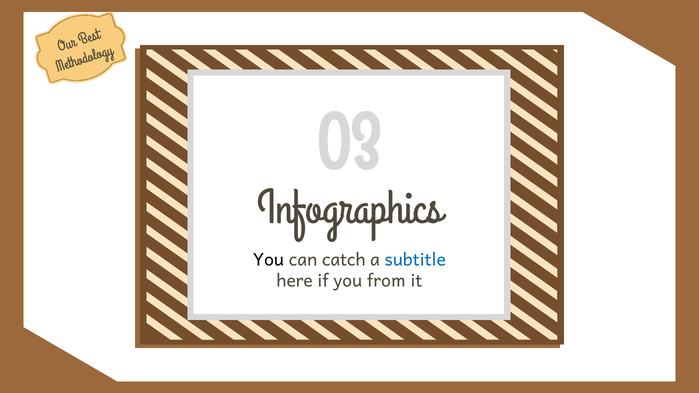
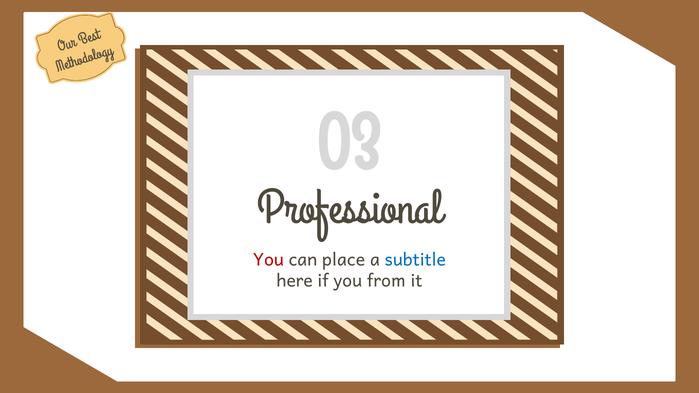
Infographics: Infographics -> Professional
You at (268, 260) colour: black -> red
catch: catch -> place
